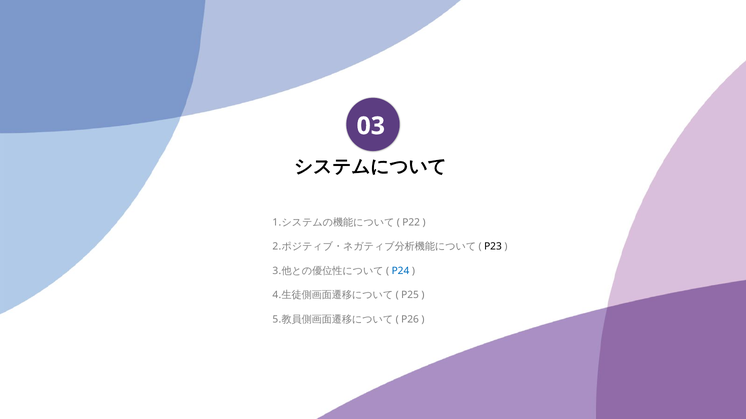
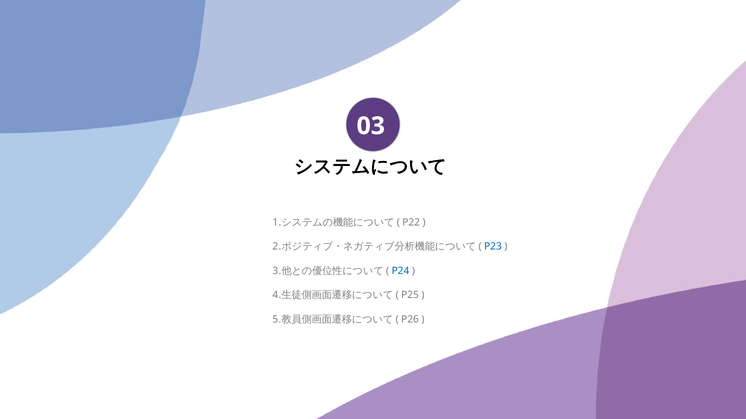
P23 colour: black -> blue
